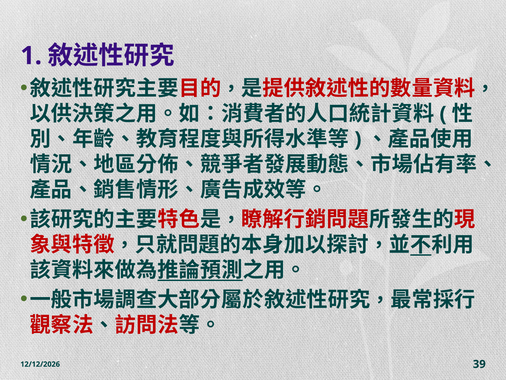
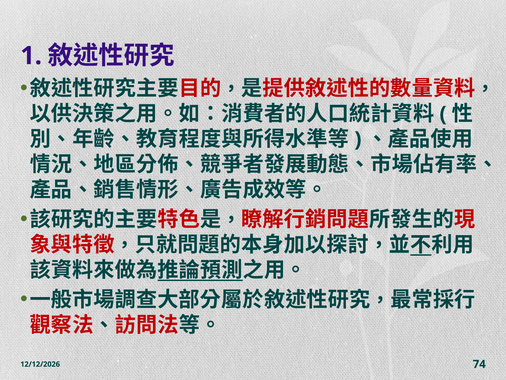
39: 39 -> 74
